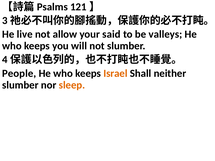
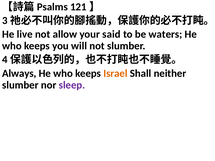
valleys: valleys -> waters
People: People -> Always
sleep colour: orange -> purple
